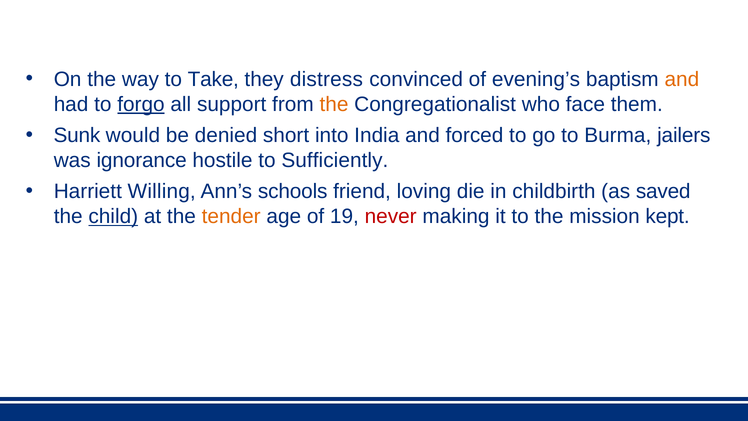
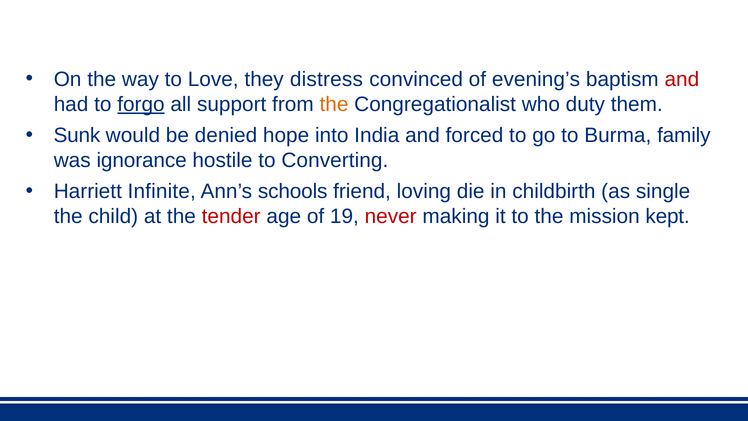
Take: Take -> Love
and at (682, 79) colour: orange -> red
face: face -> duty
short: short -> hope
jailers: jailers -> family
Sufficiently: Sufficiently -> Converting
Willing: Willing -> Infinite
saved: saved -> single
child underline: present -> none
tender colour: orange -> red
